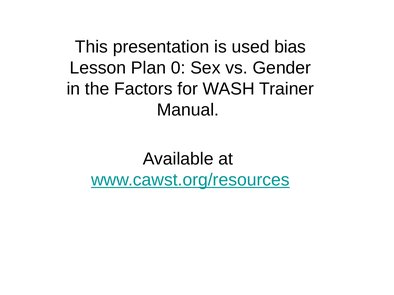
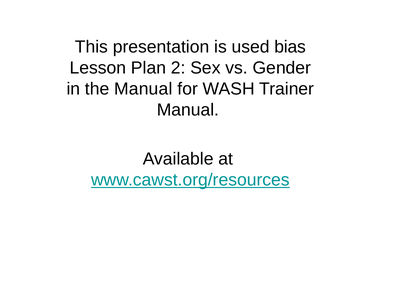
0: 0 -> 2
the Factors: Factors -> Manual
